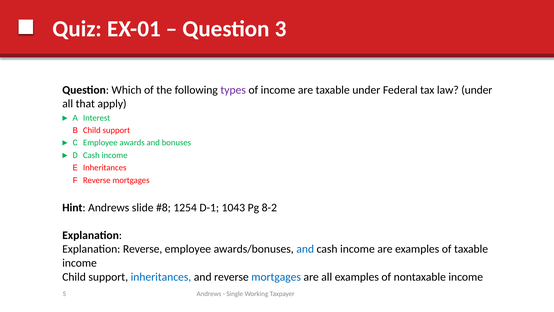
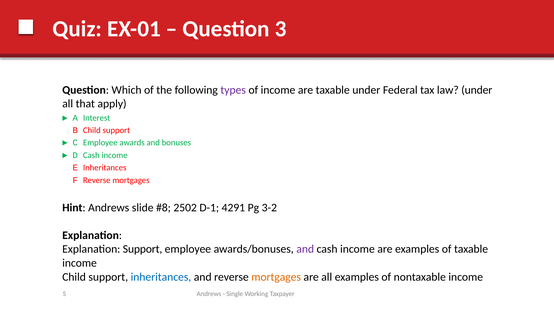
1254: 1254 -> 2502
1043: 1043 -> 4291
8-2: 8-2 -> 3-2
Explanation Reverse: Reverse -> Support
and at (305, 249) colour: blue -> purple
mortgages at (276, 277) colour: blue -> orange
